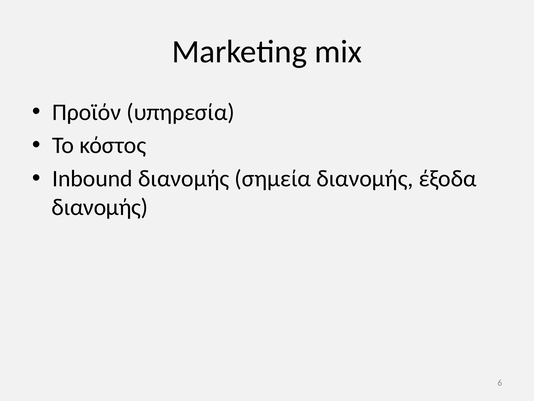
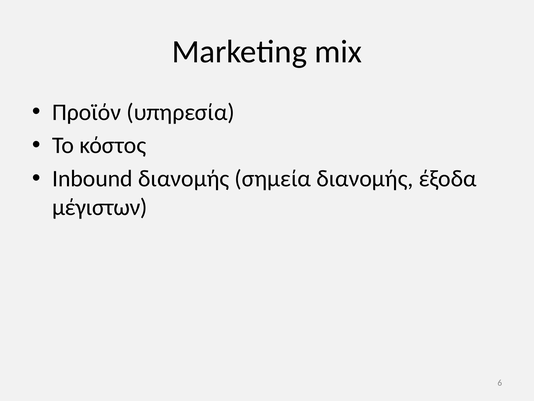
διανομής at (100, 207): διανομής -> μέγιστων
